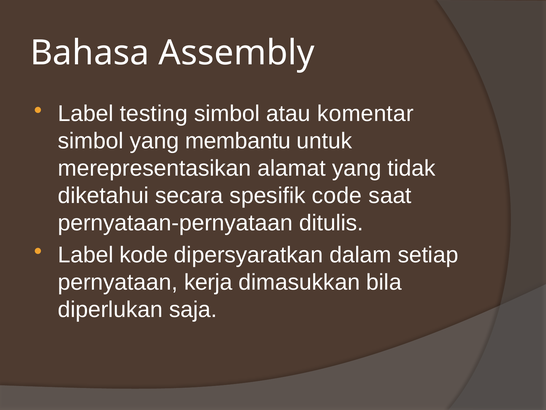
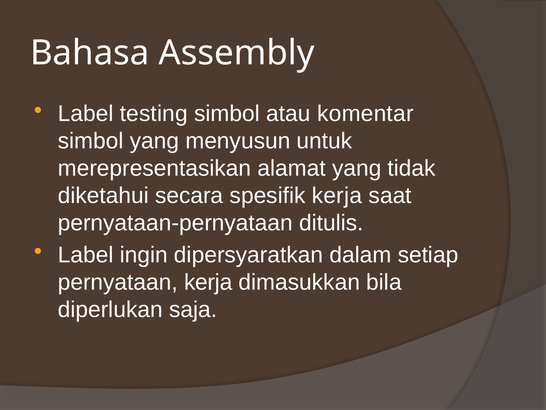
membantu: membantu -> menyusun
spesifik code: code -> kerja
kode: kode -> ingin
